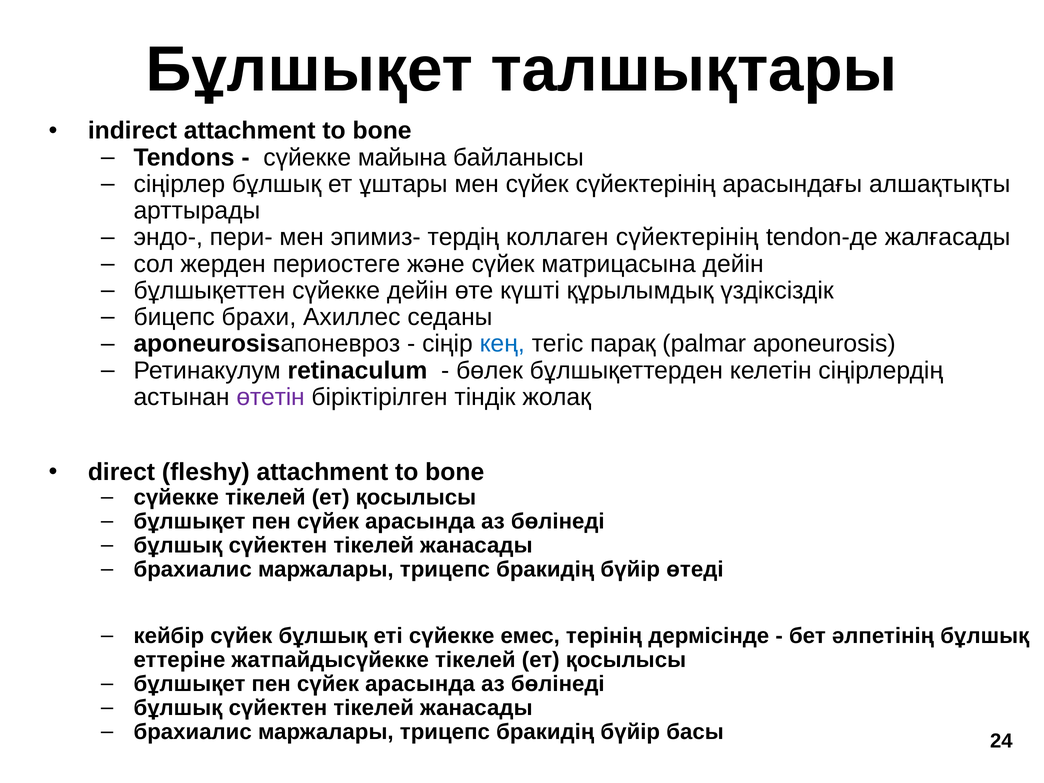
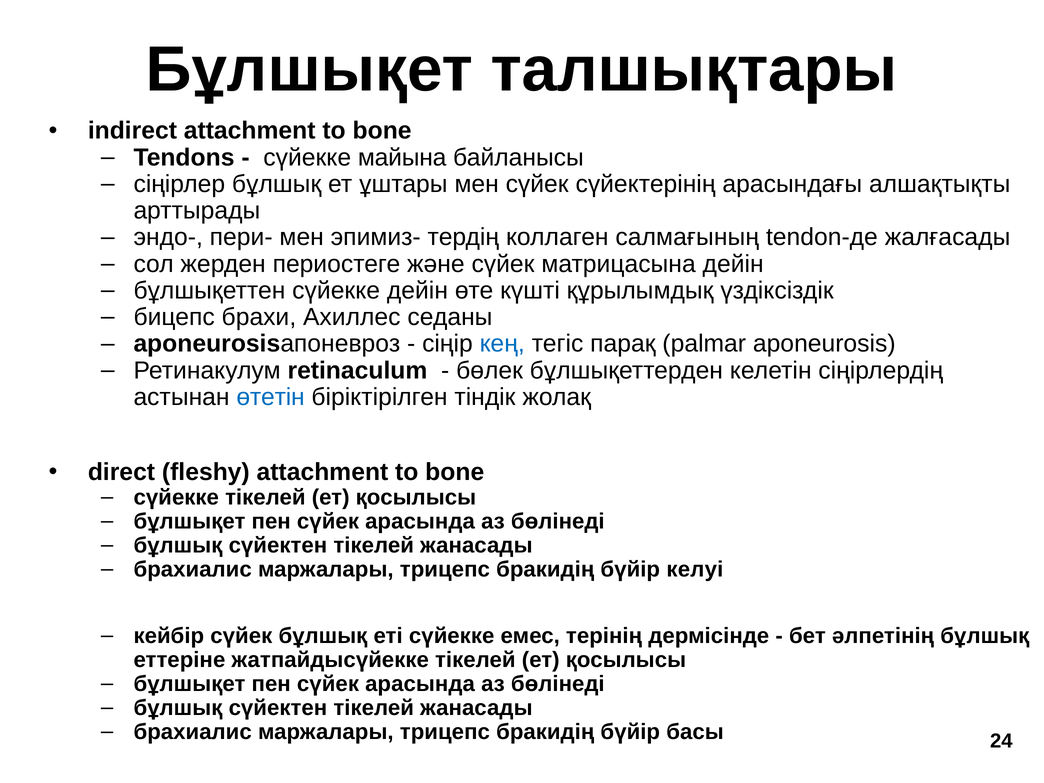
коллаген сүйектерінің: сүйектерінің -> салмағының
өтетін colour: purple -> blue
өтеді: өтеді -> келуі
